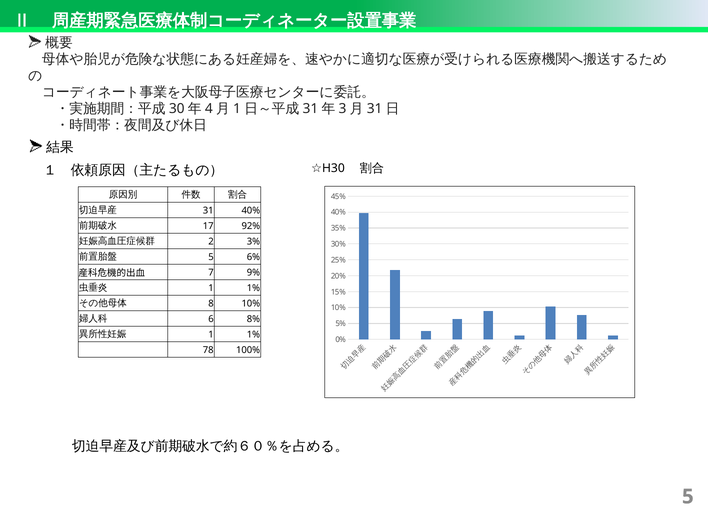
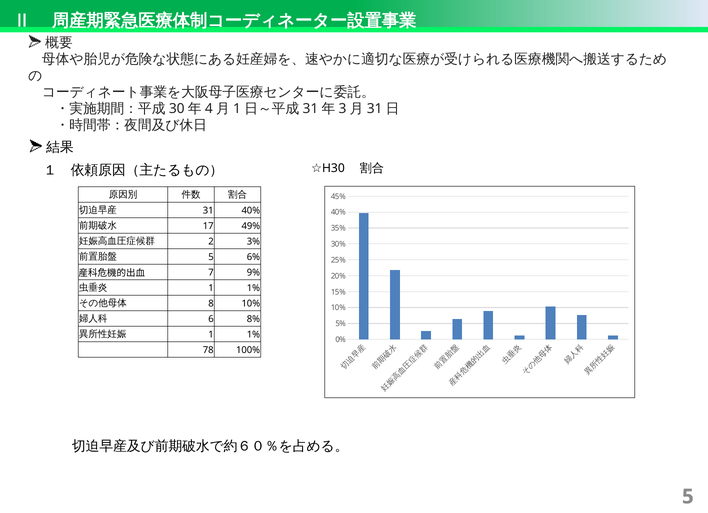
92%: 92% -> 49%
